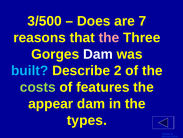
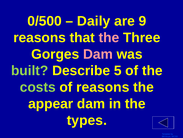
3/500: 3/500 -> 0/500
Does: Does -> Daily
7: 7 -> 9
Dam at (98, 54) colour: white -> pink
built colour: light blue -> light green
2: 2 -> 5
of features: features -> reasons
